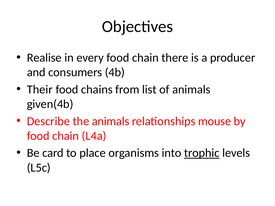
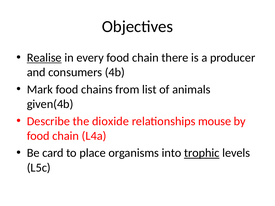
Realise underline: none -> present
Their: Their -> Mark
the animals: animals -> dioxide
